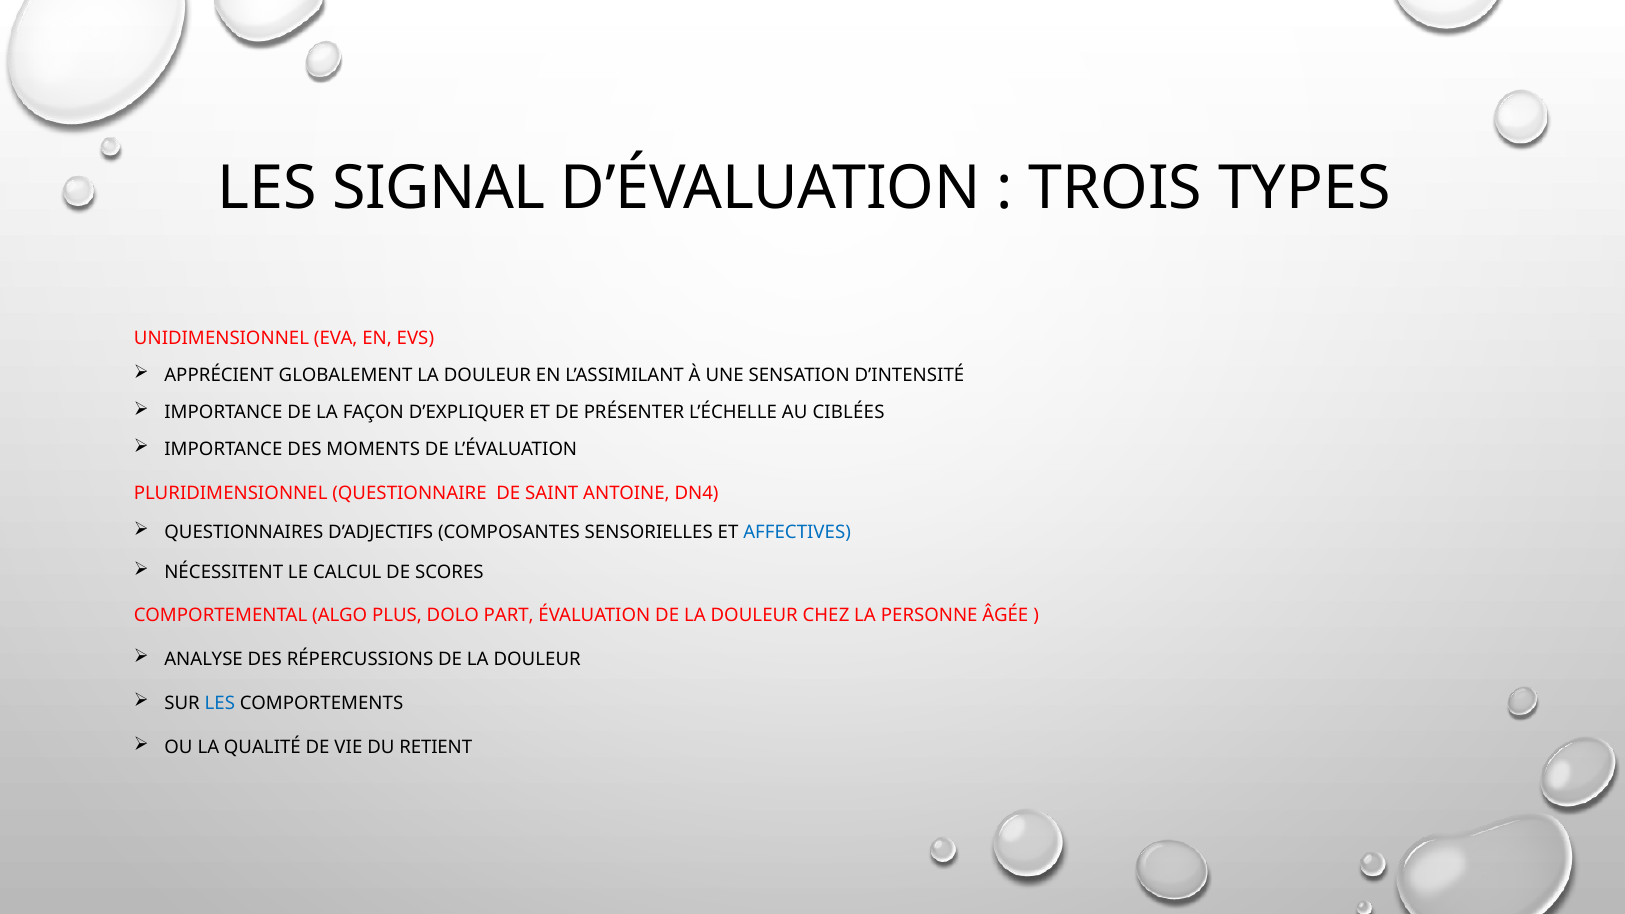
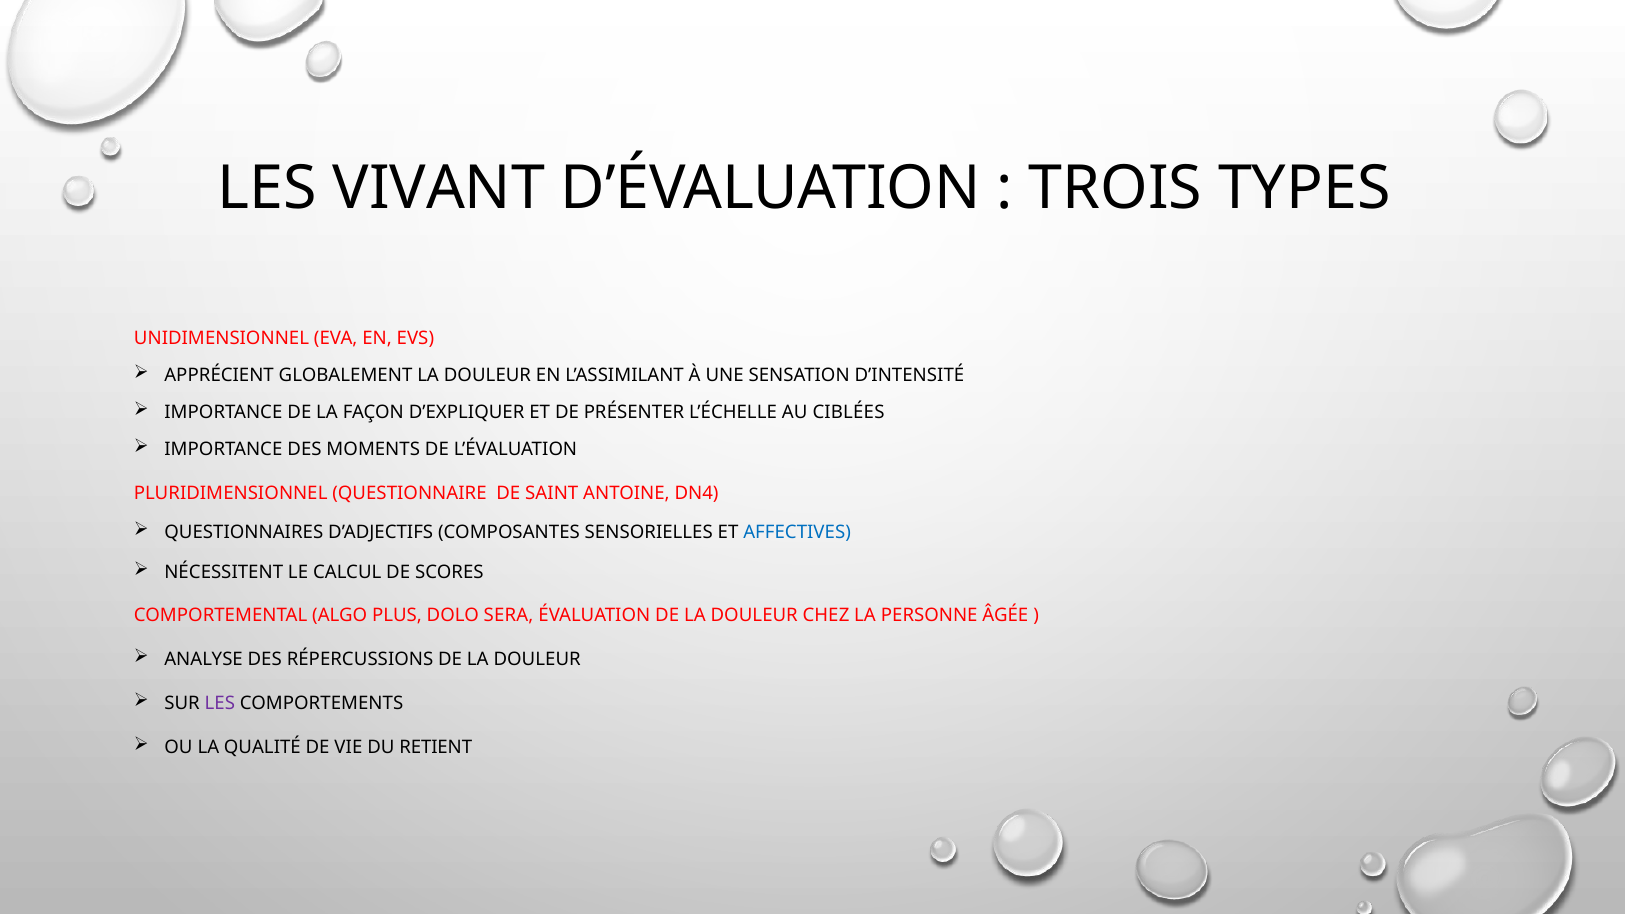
SIGNAL: SIGNAL -> VIVANT
PART: PART -> SERA
LES at (220, 703) colour: blue -> purple
